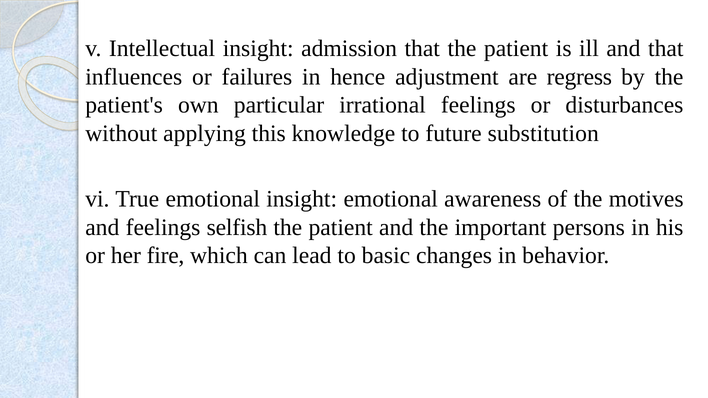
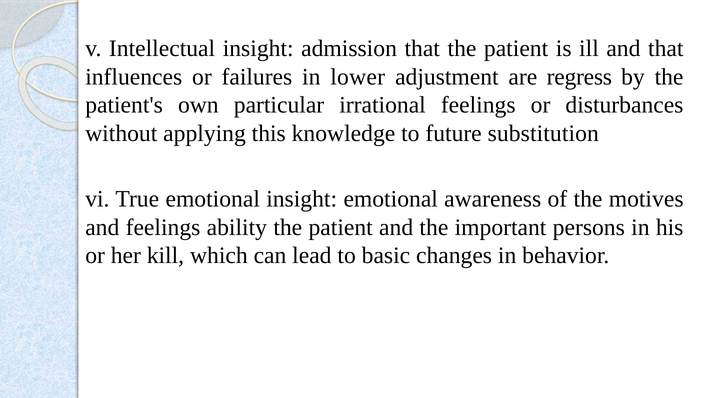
hence: hence -> lower
selfish: selfish -> ability
fire: fire -> kill
